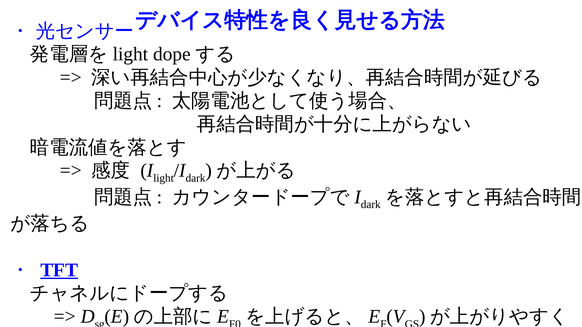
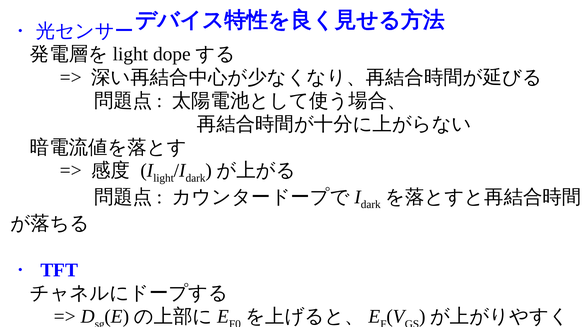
TFT underline: present -> none
